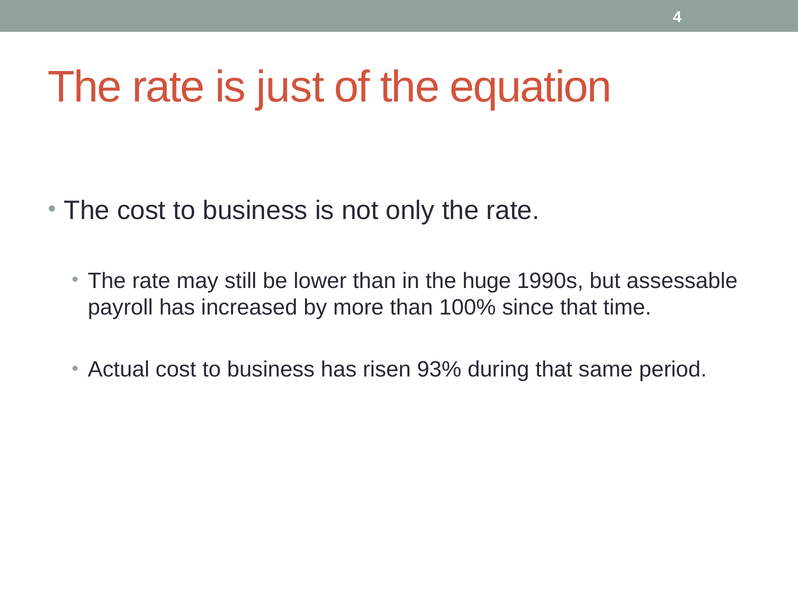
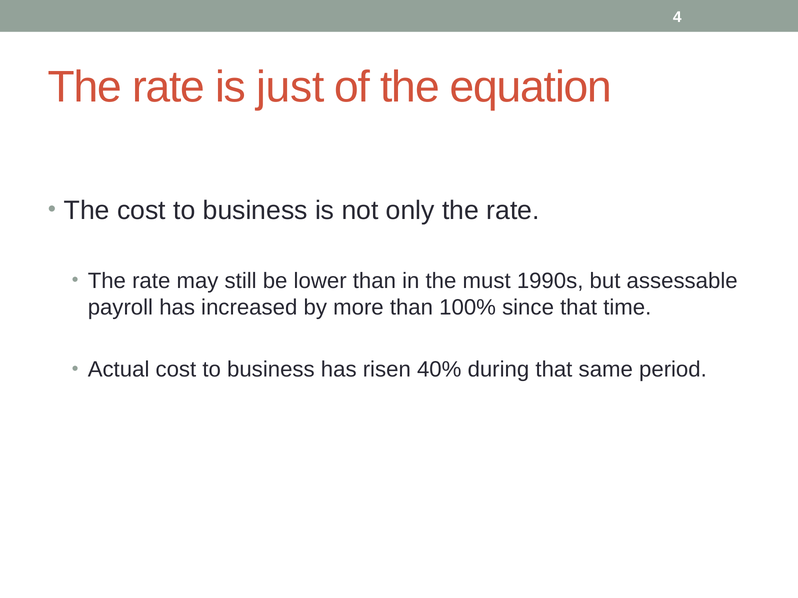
huge: huge -> must
93%: 93% -> 40%
